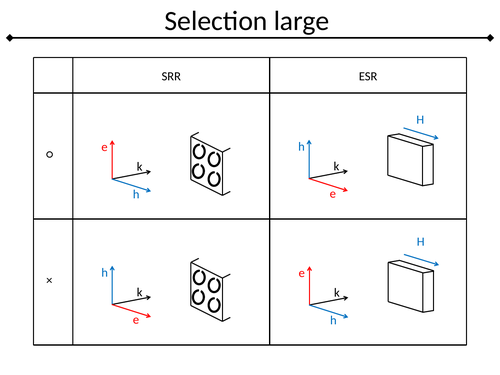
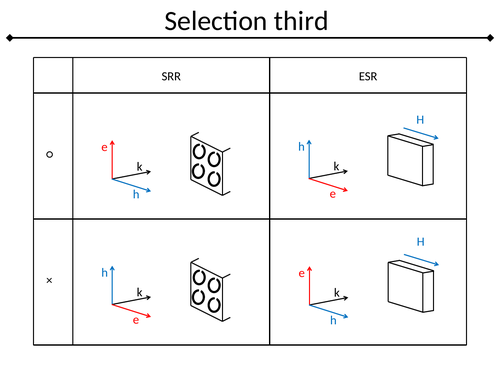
large: large -> third
